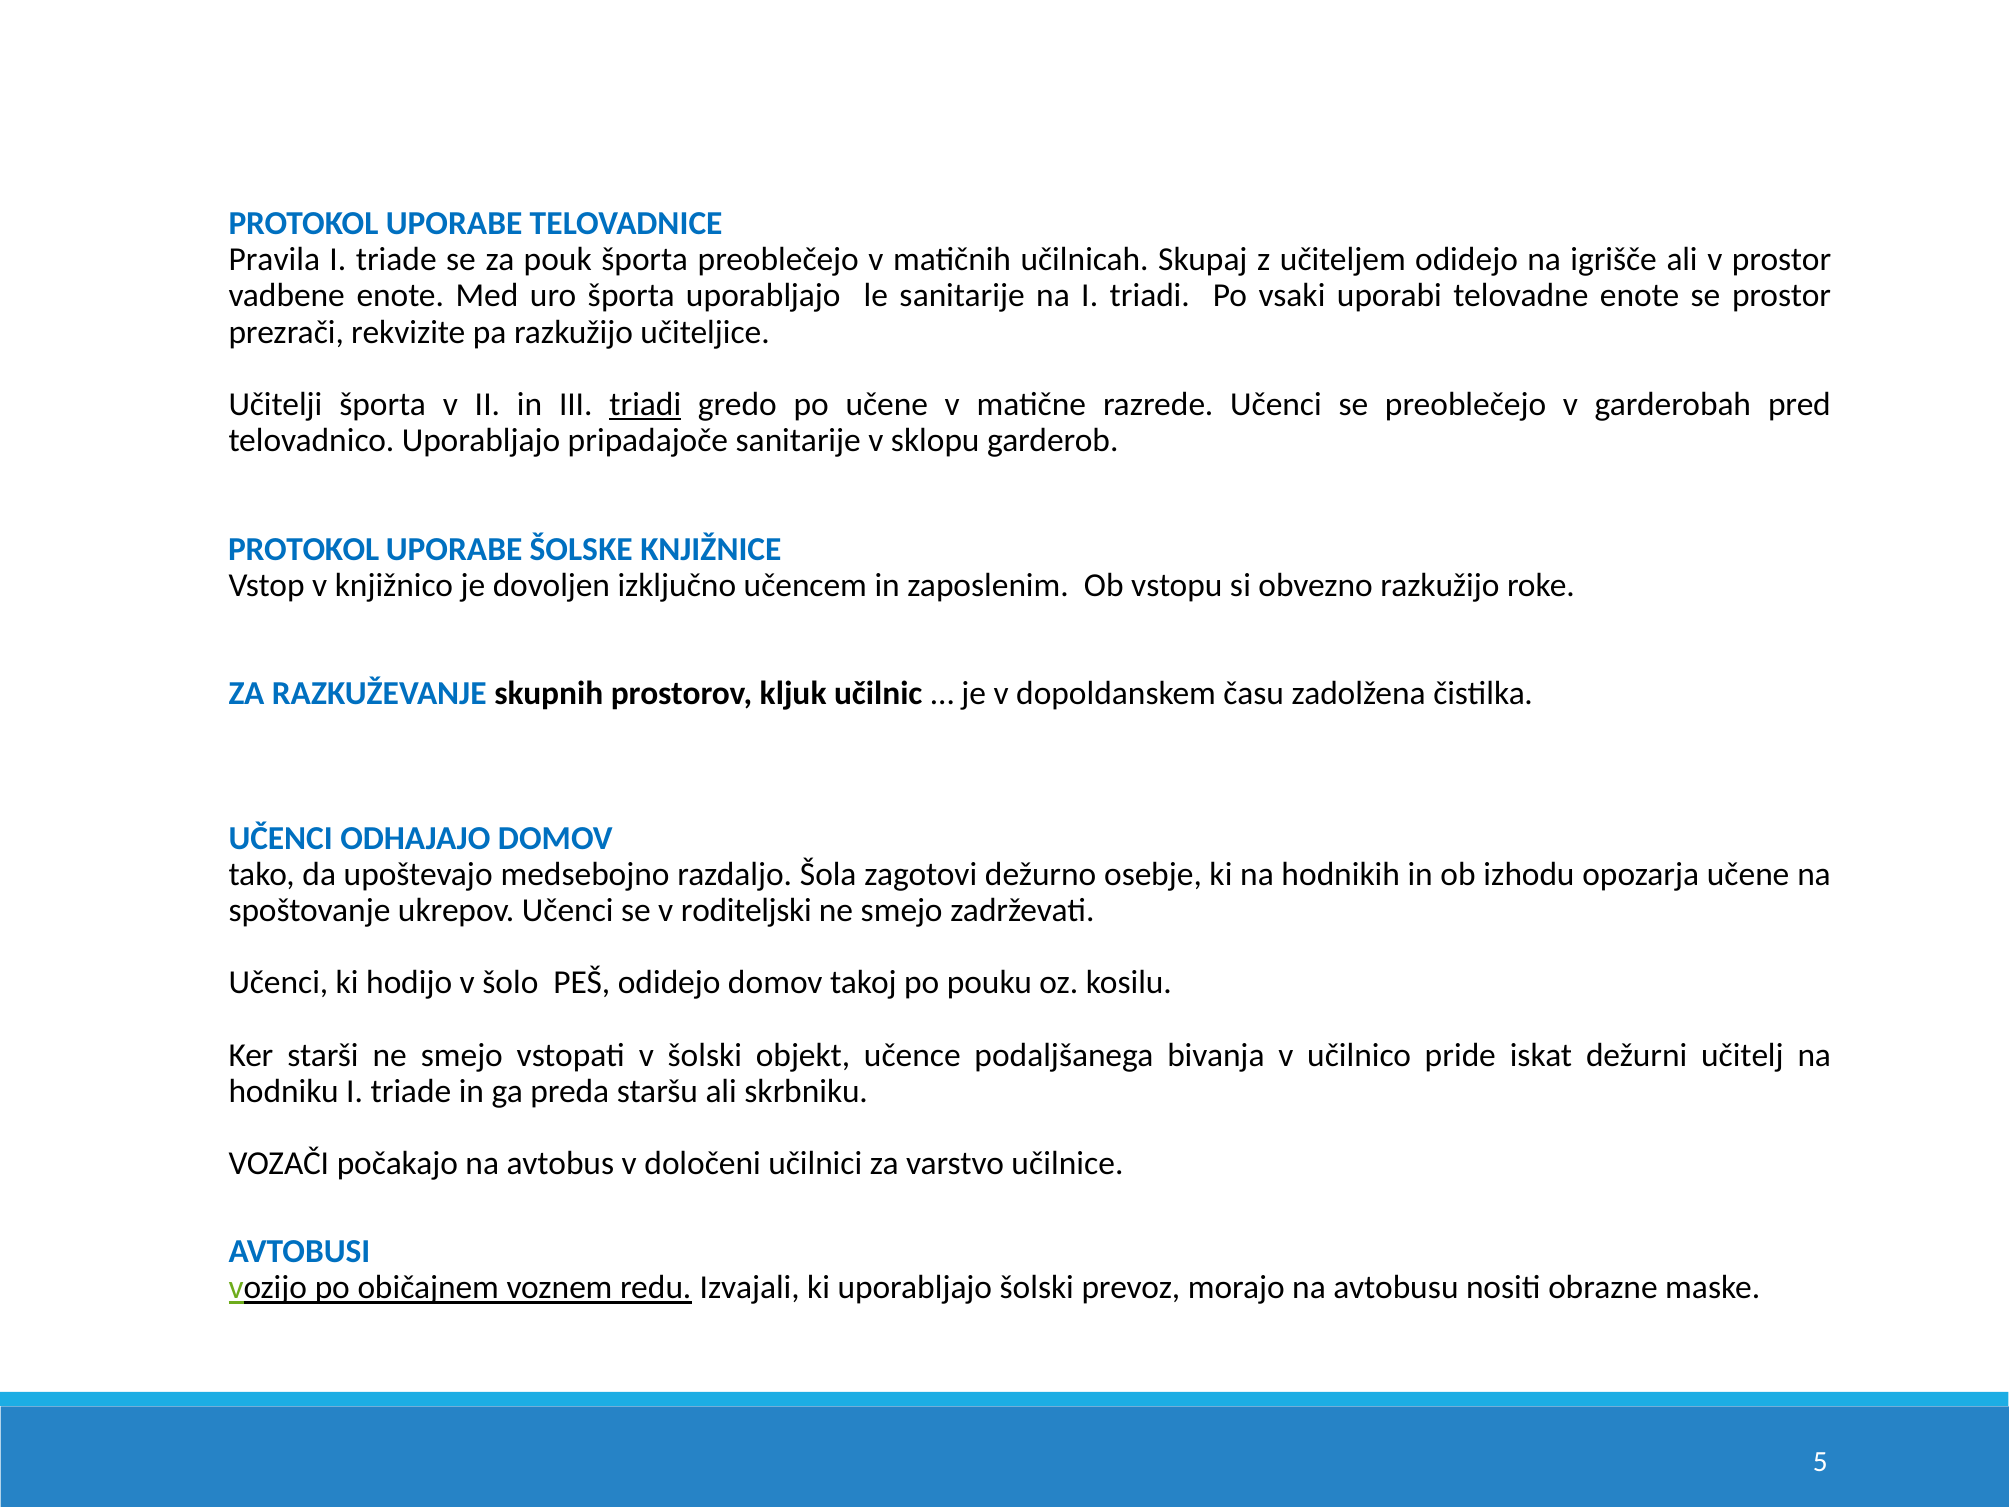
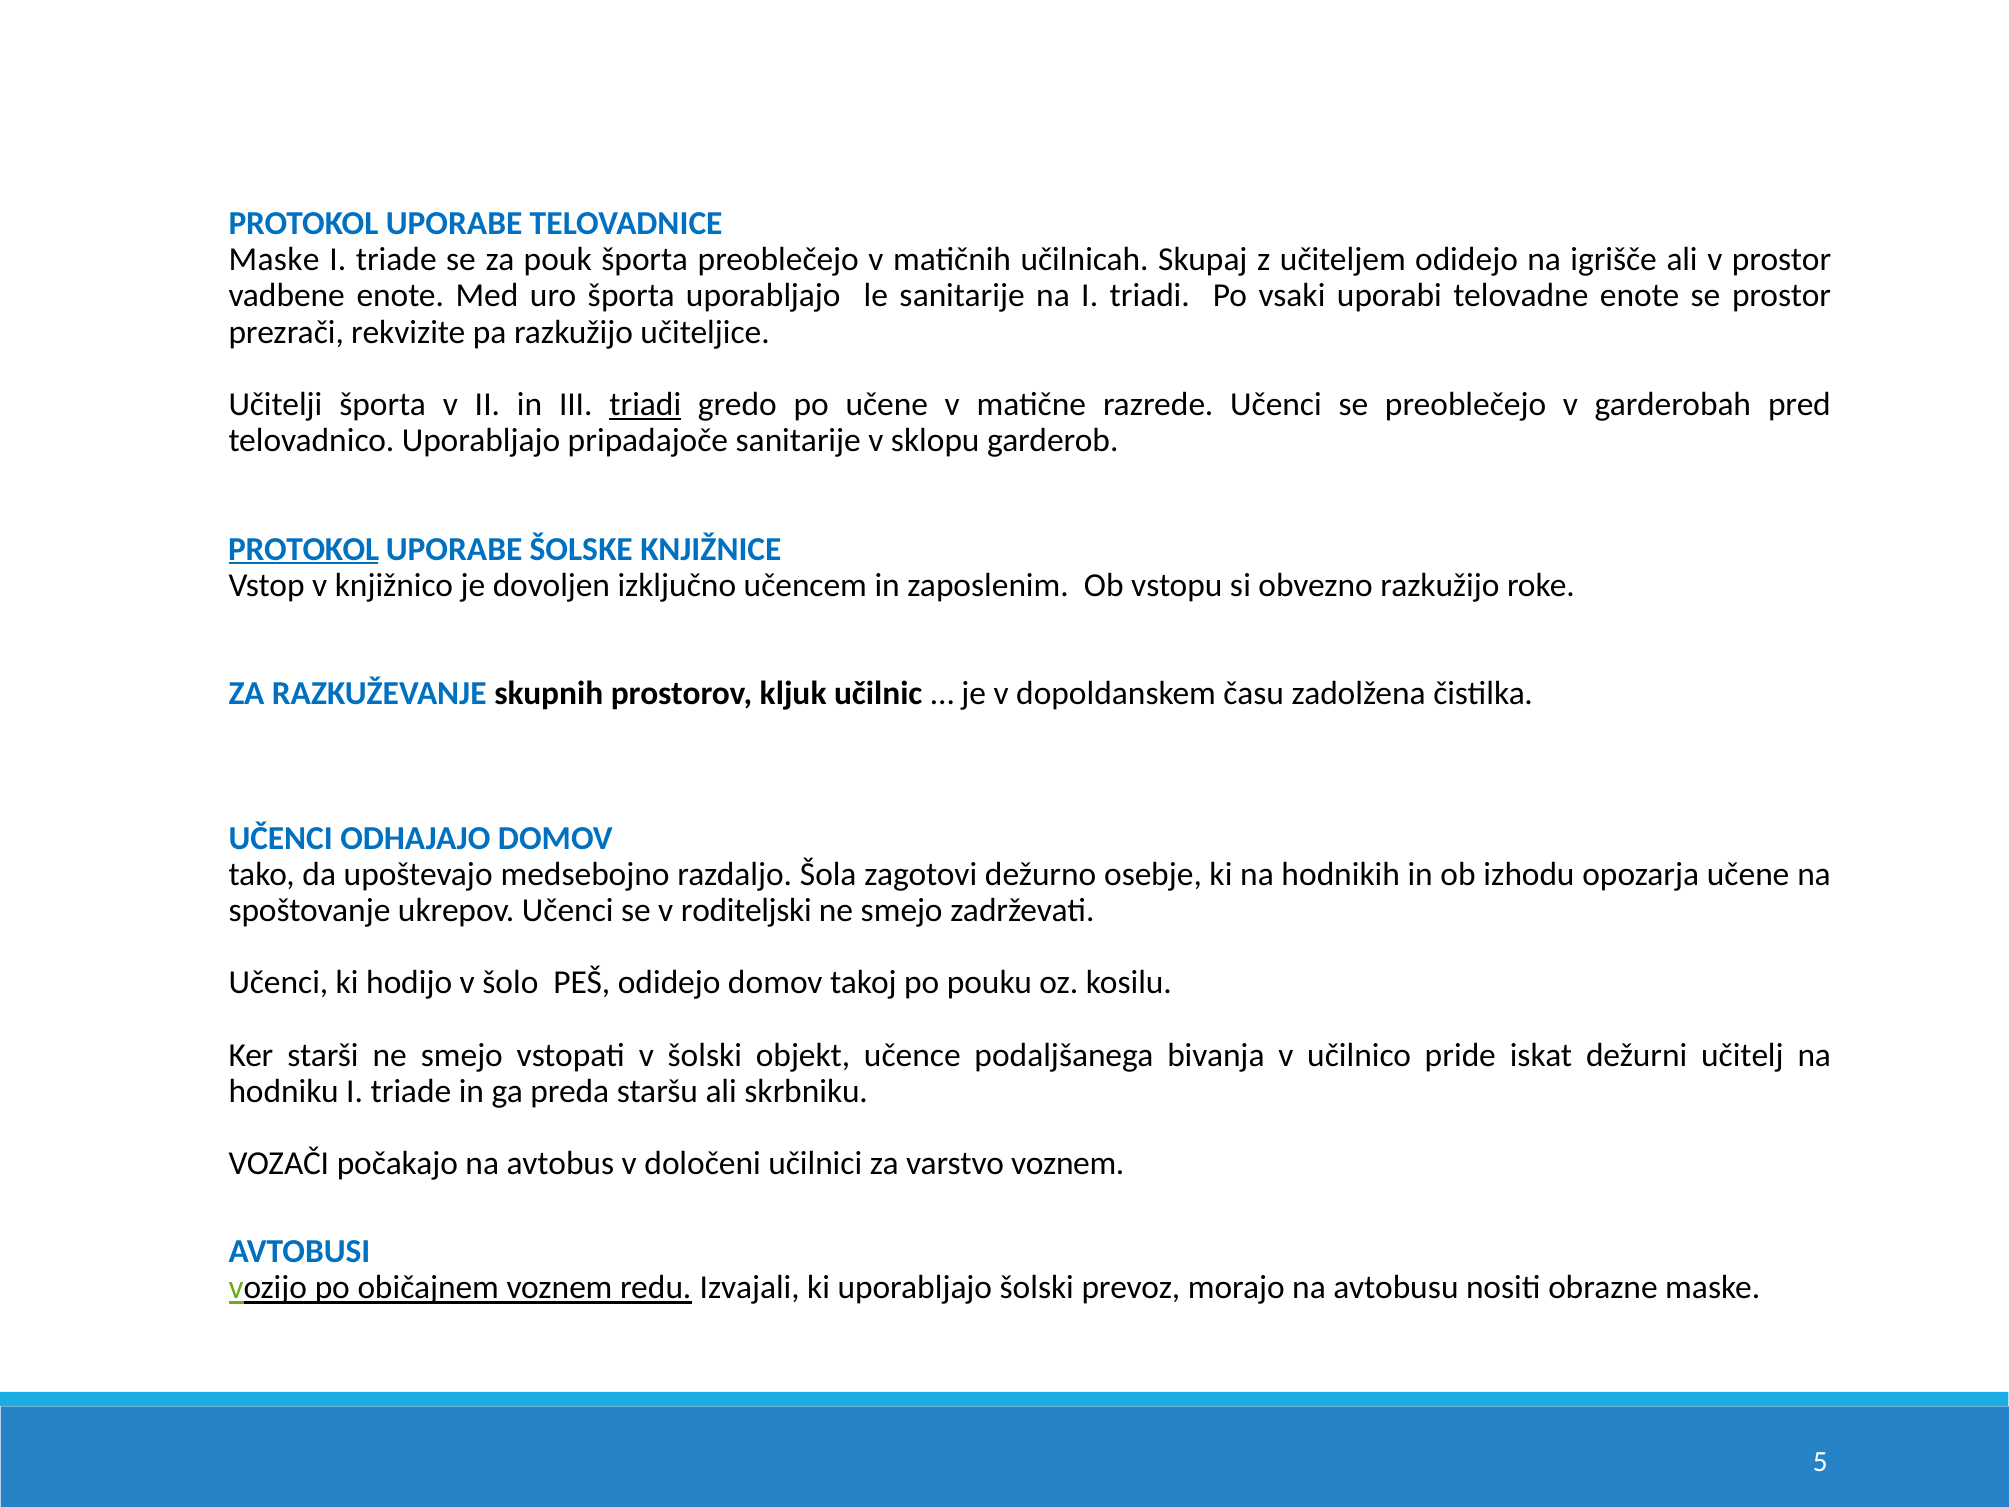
Pravila at (274, 260): Pravila -> Maske
PROTOKOL at (304, 549) underline: none -> present
varstvo učilnice: učilnice -> voznem
